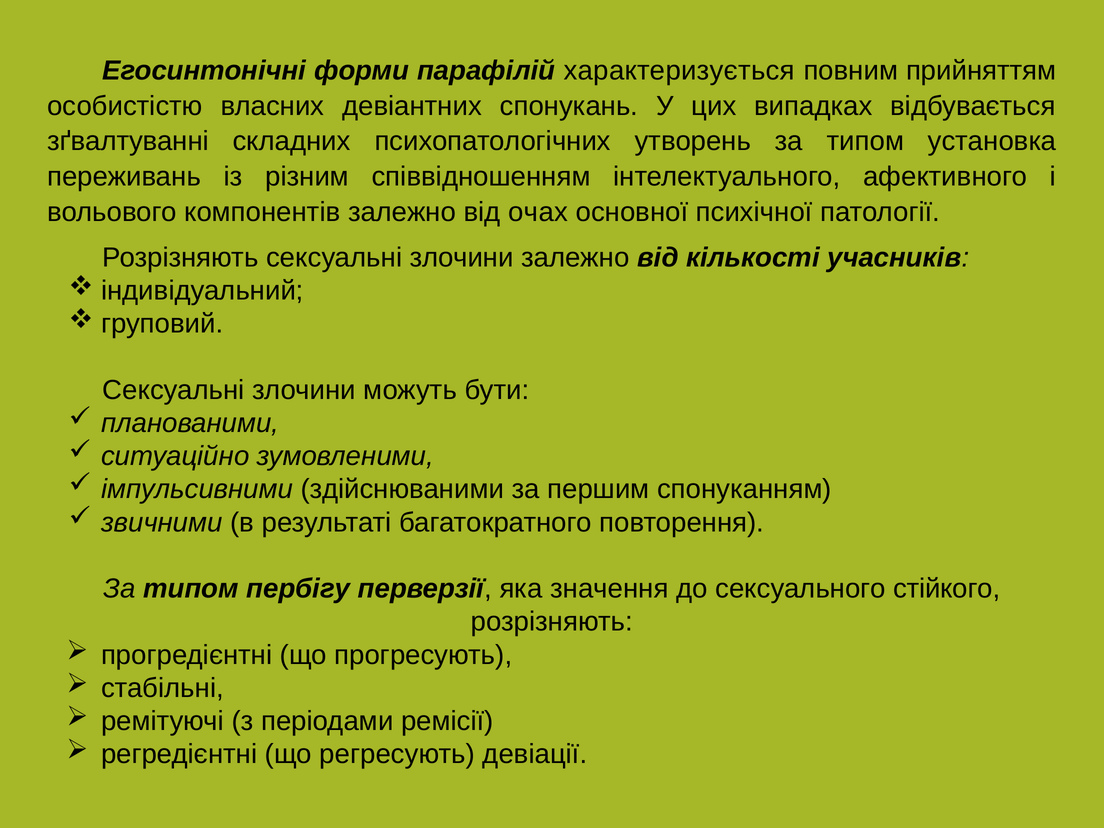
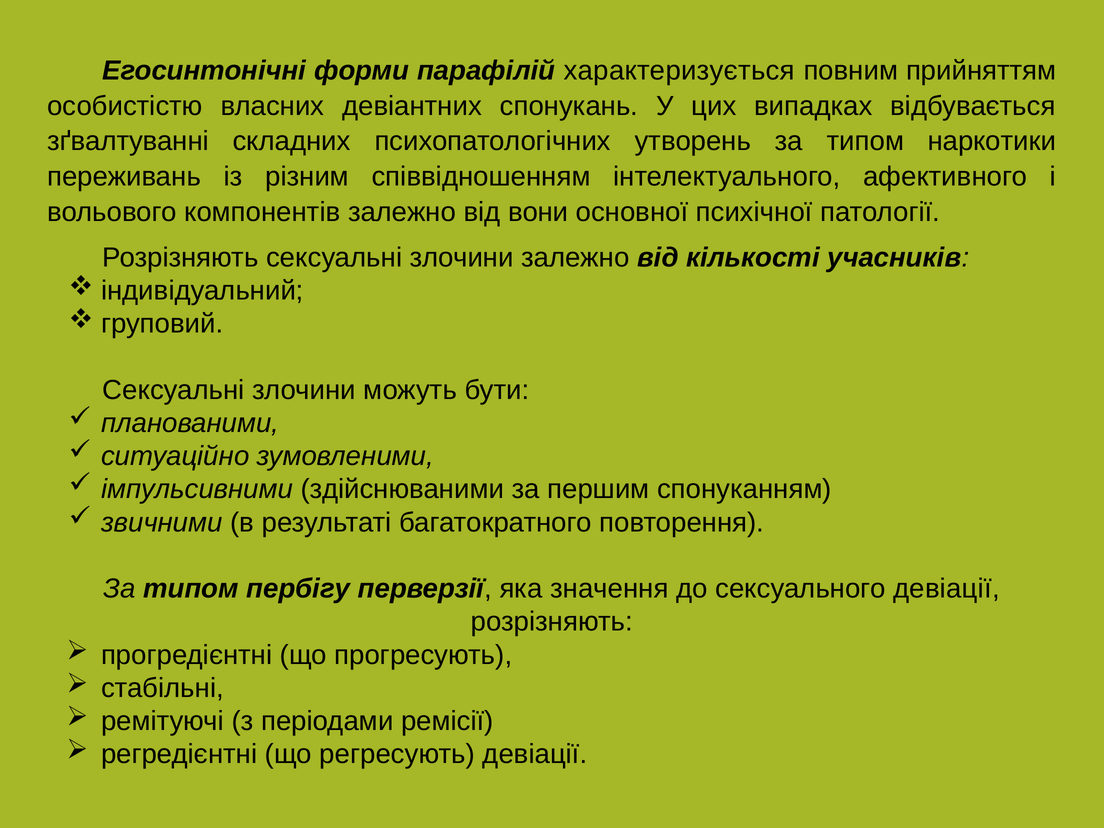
установка: установка -> наркотики
очах: очах -> вони
сексуального стійкого: стійкого -> девіації
